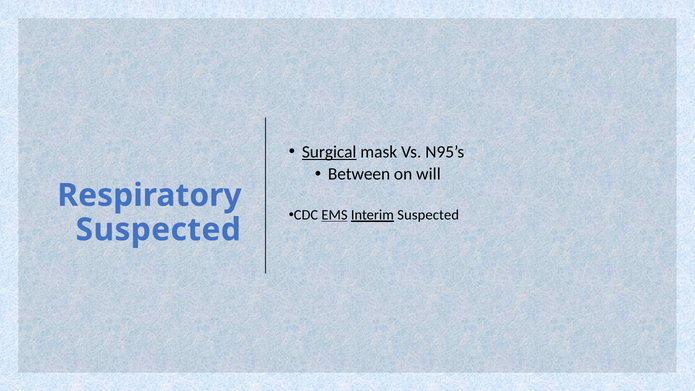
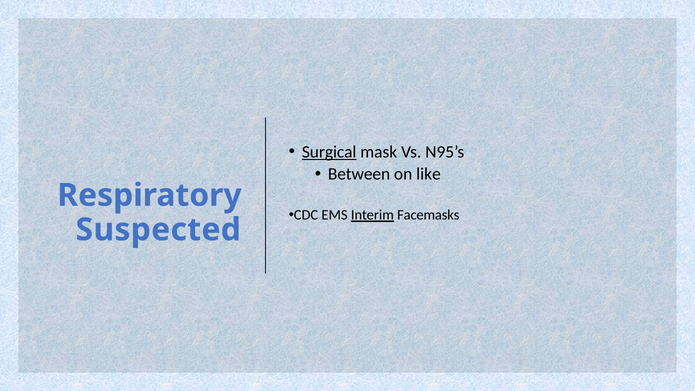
will: will -> like
EMS underline: present -> none
Interim Suspected: Suspected -> Facemasks
